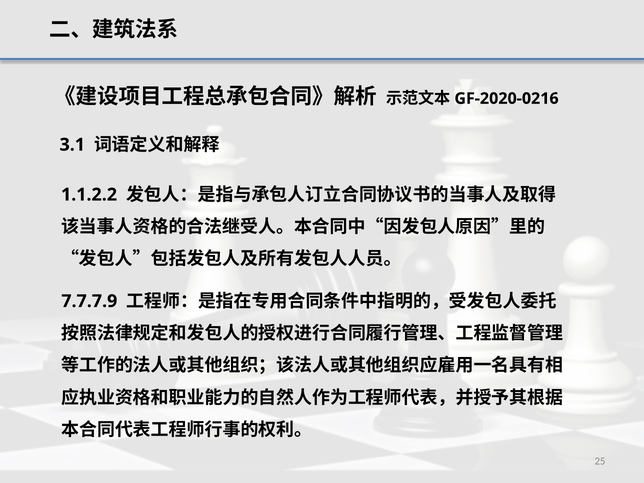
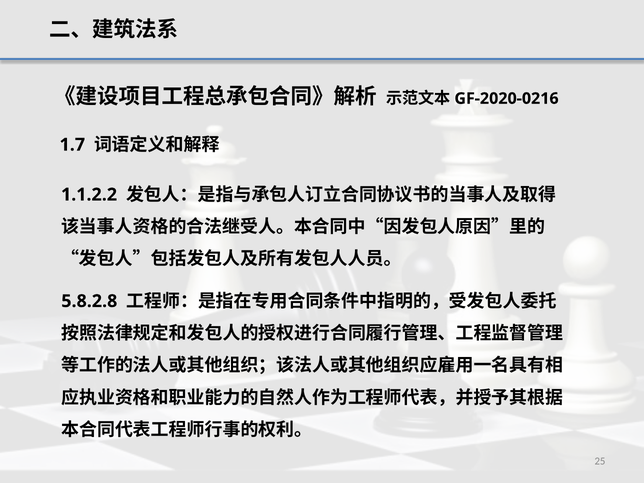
3.1: 3.1 -> 1.7
7.7.7.9: 7.7.7.9 -> 5.8.2.8
